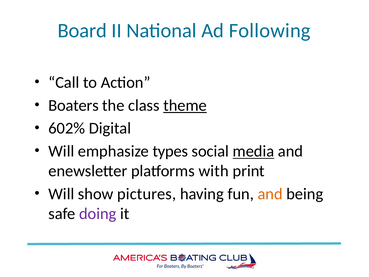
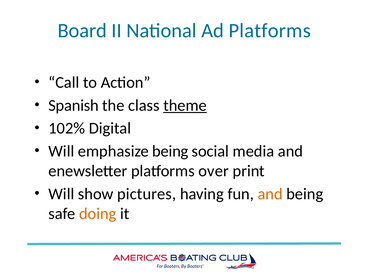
Ad Following: Following -> Platforms
Boaters: Boaters -> Spanish
602%: 602% -> 102%
emphasize types: types -> being
media underline: present -> none
with: with -> over
doing colour: purple -> orange
